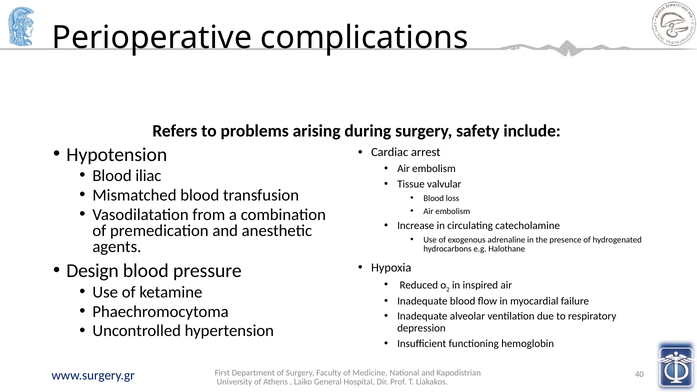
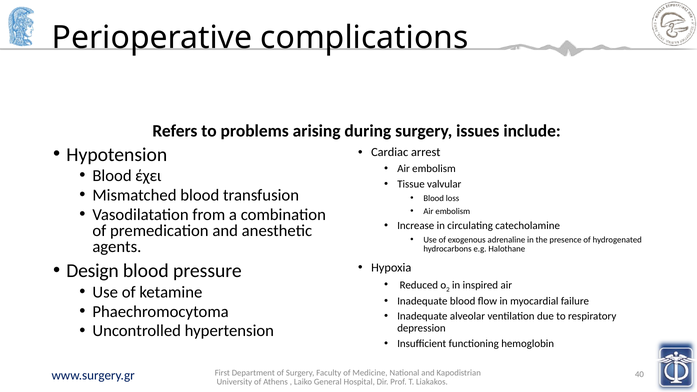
safety: safety -> issues
iliac: iliac -> έχει
